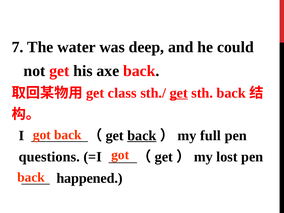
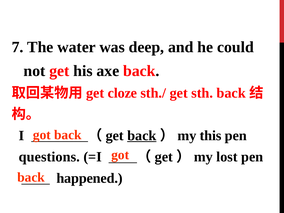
class: class -> cloze
get at (179, 93) underline: present -> none
full: full -> this
